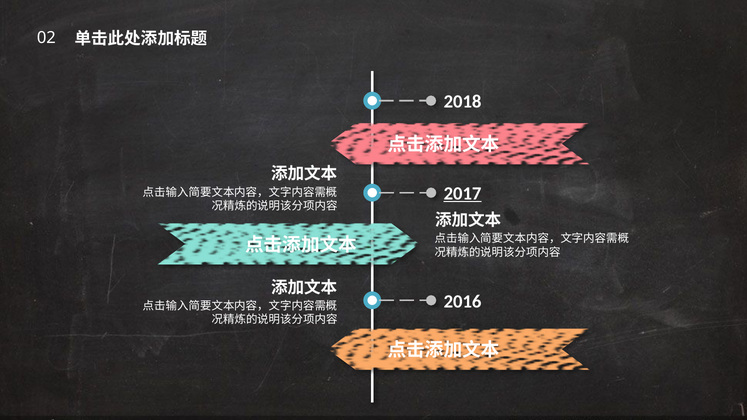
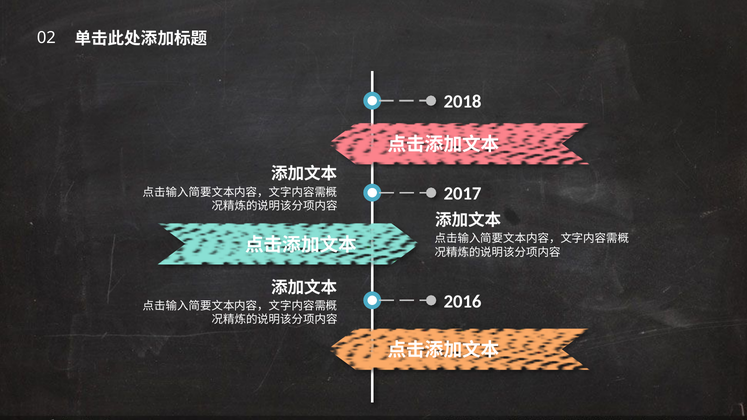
2017 underline: present -> none
